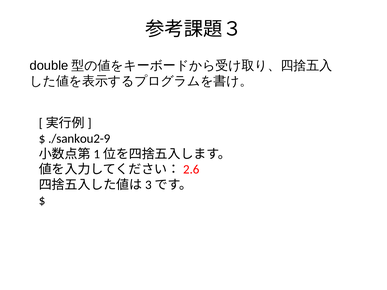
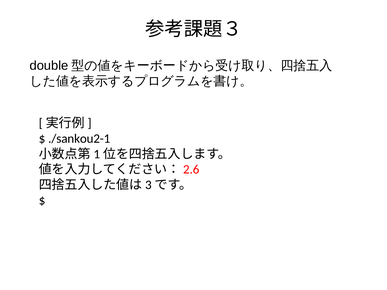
./sankou2-9: ./sankou2-9 -> ./sankou2-1
